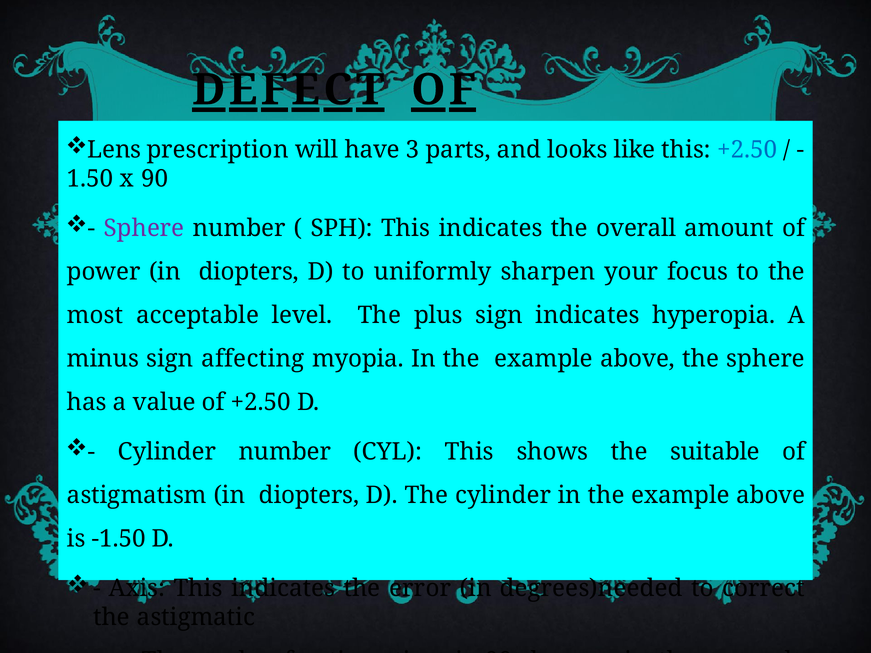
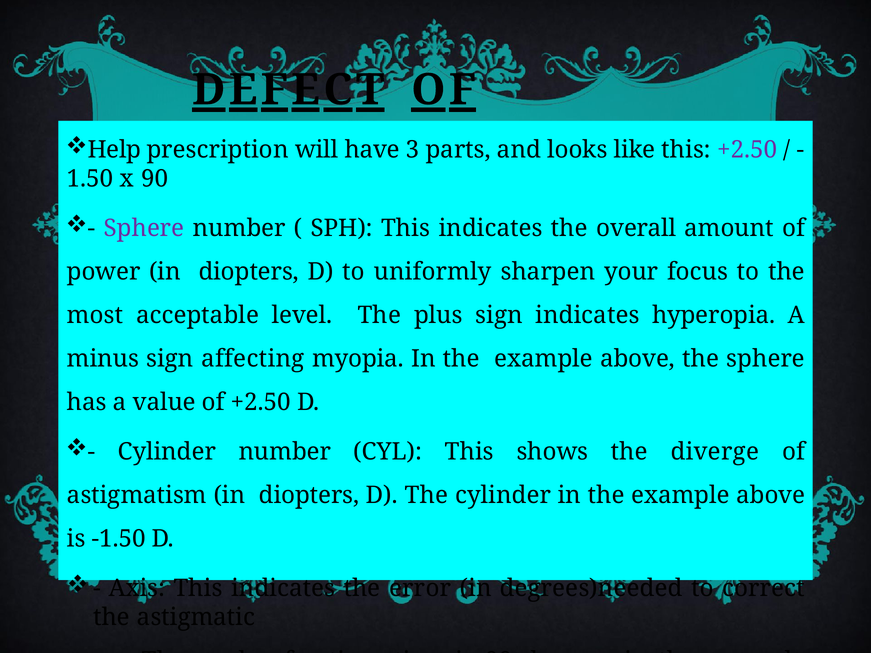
Lens: Lens -> Help
+2.50 at (747, 150) colour: blue -> purple
suitable: suitable -> diverge
